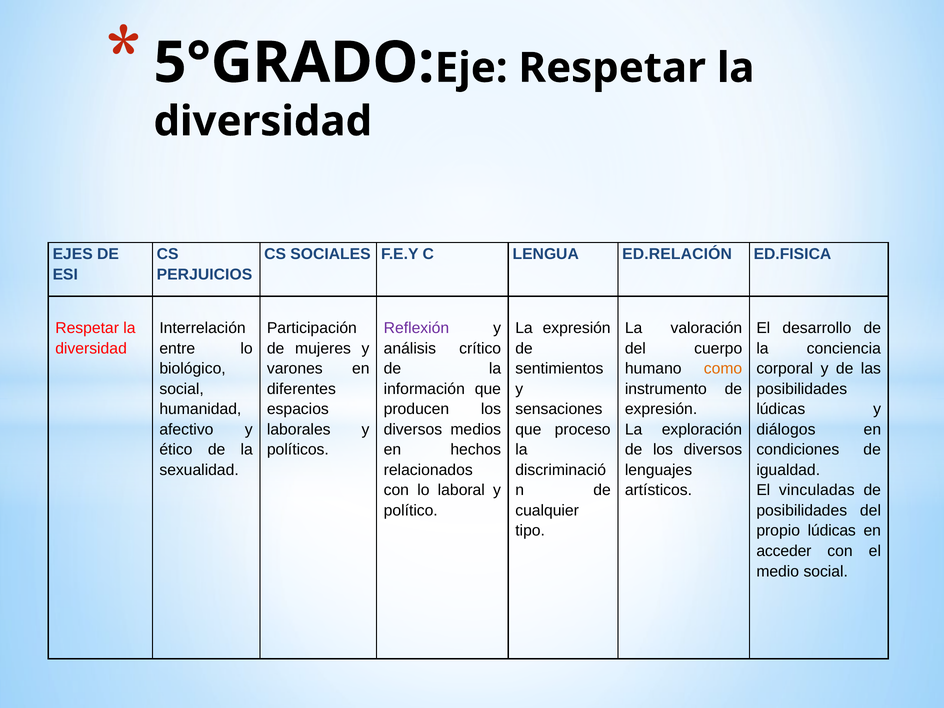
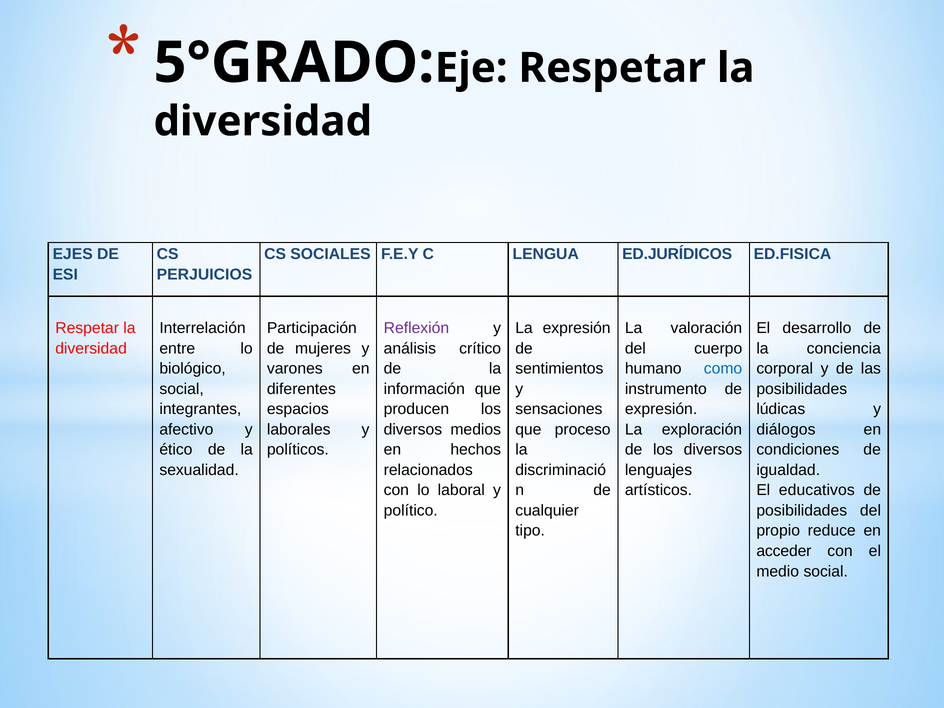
ED.RELACIÓN: ED.RELACIÓN -> ED.JURÍDICOS
como colour: orange -> blue
humanidad: humanidad -> integrantes
vinculadas: vinculadas -> educativos
propio lúdicas: lúdicas -> reduce
